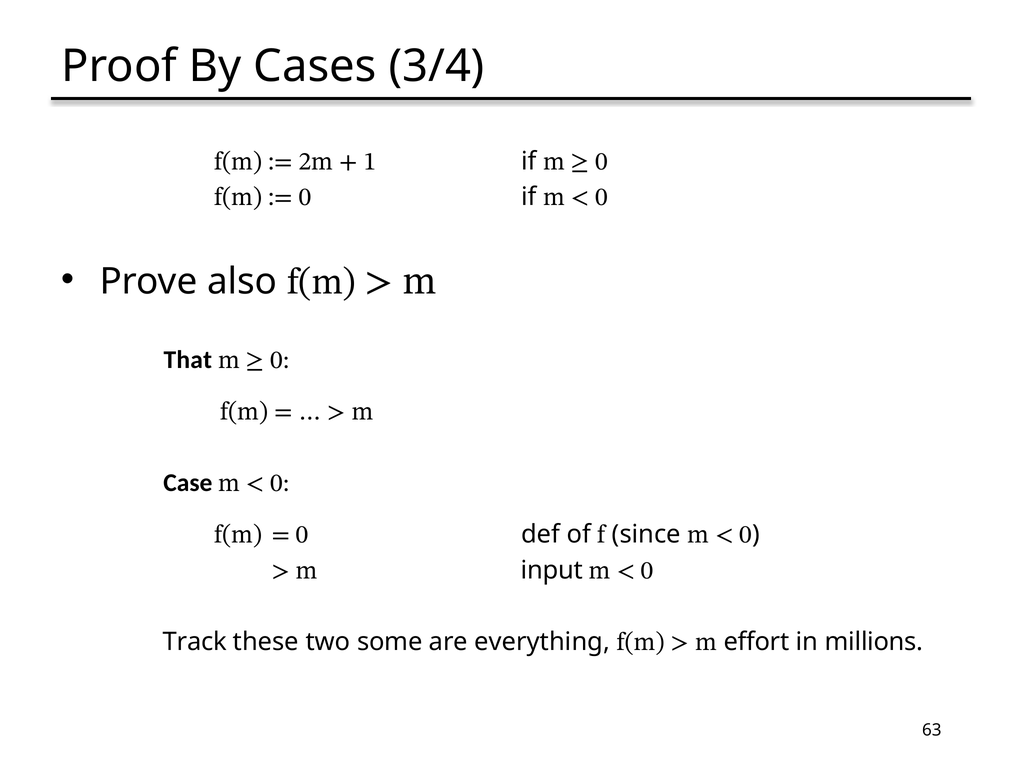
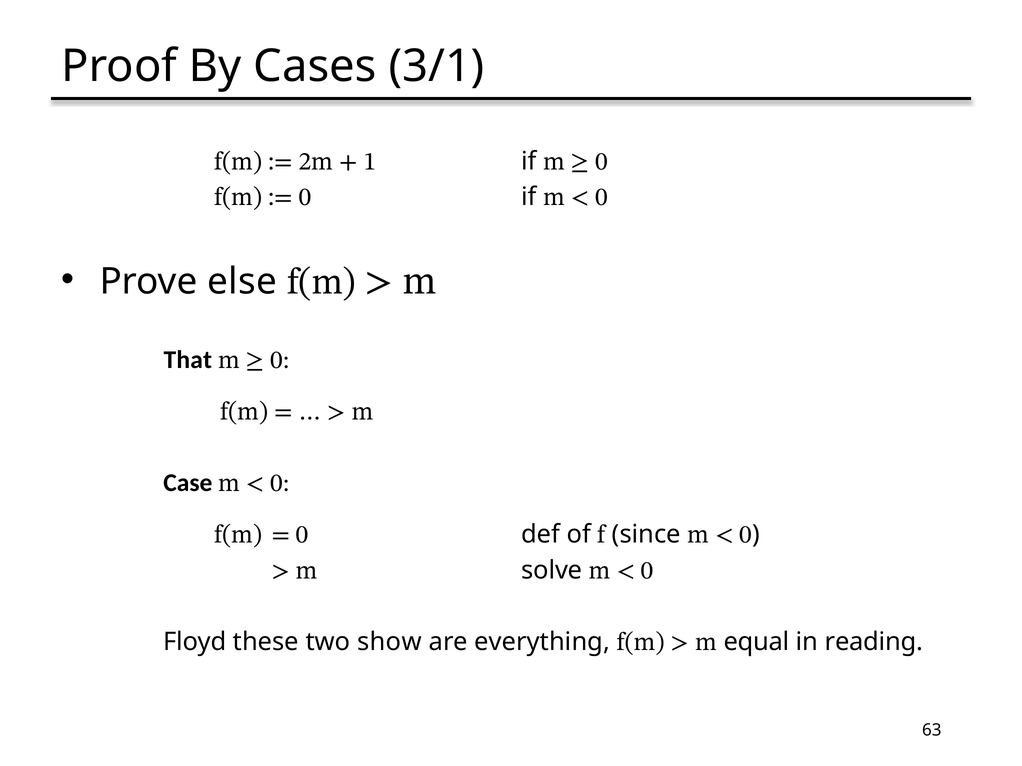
3/4: 3/4 -> 3/1
also: also -> else
input: input -> solve
Track: Track -> Floyd
some: some -> show
effort: effort -> equal
millions: millions -> reading
